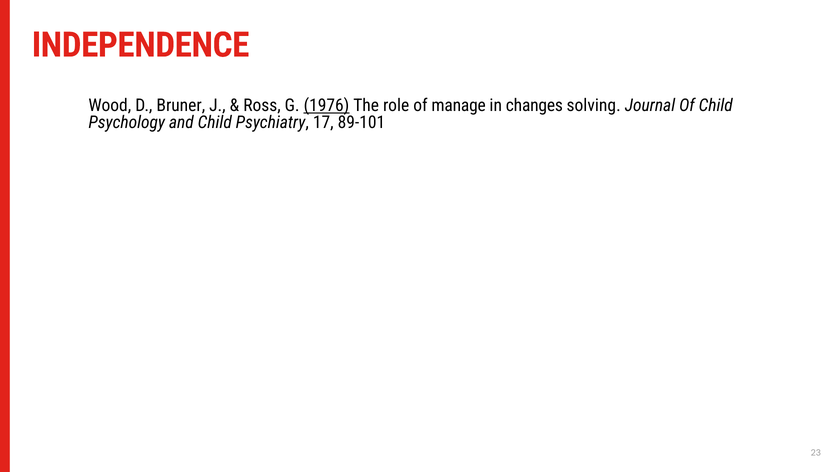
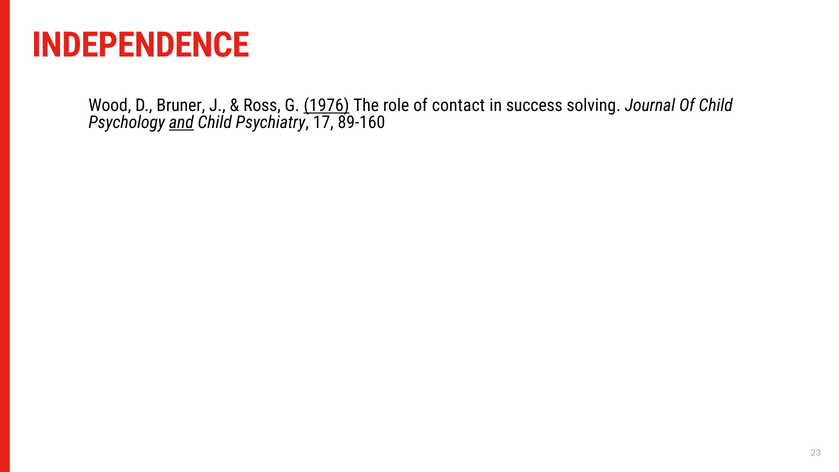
manage: manage -> contact
changes: changes -> success
and underline: none -> present
89-101: 89-101 -> 89-160
